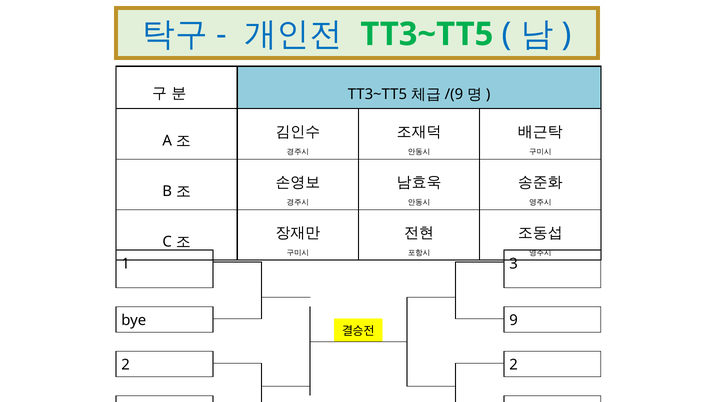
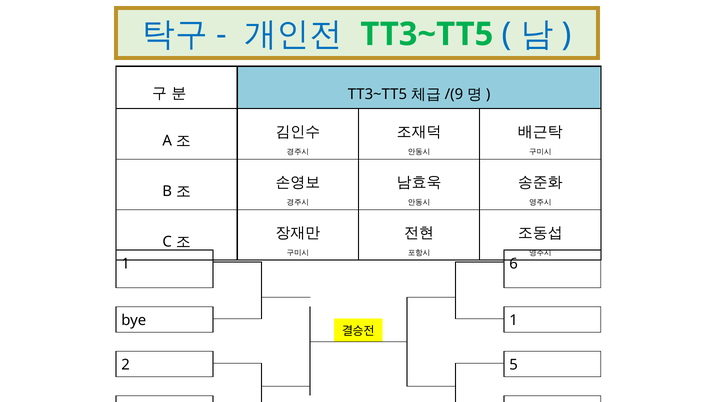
1 3: 3 -> 6
bye 9: 9 -> 1
2 2: 2 -> 5
